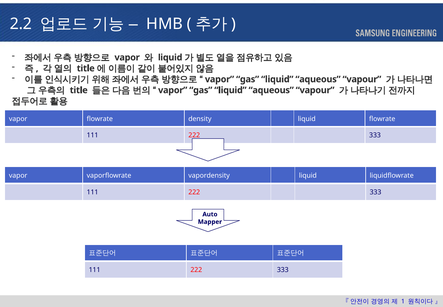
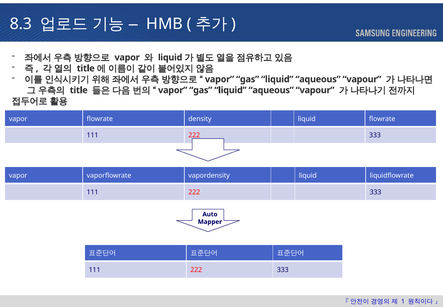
2.2: 2.2 -> 8.3
